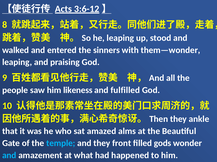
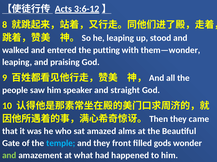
sinners: sinners -> putting
likeness: likeness -> speaker
fulfilled: fulfilled -> straight
ankle: ankle -> came
and at (9, 156) colour: light blue -> light green
